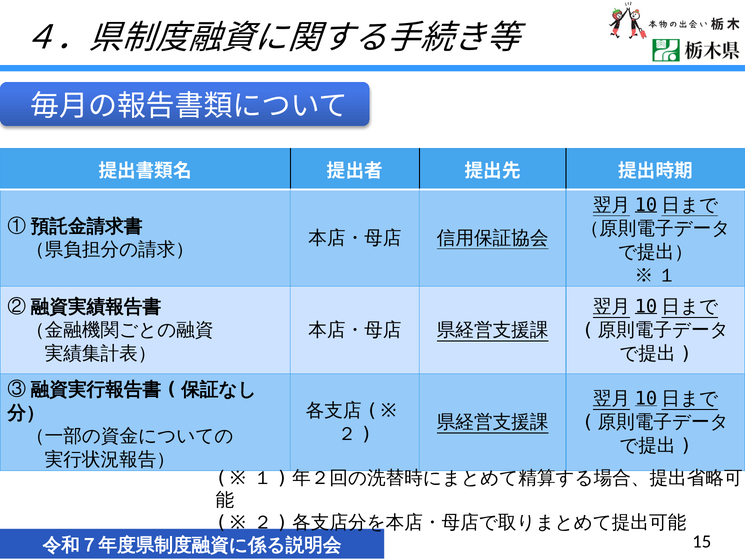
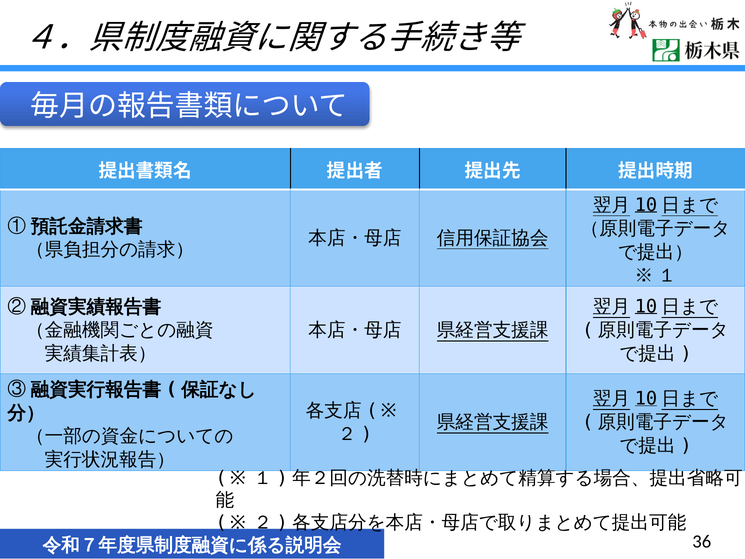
15: 15 -> 36
